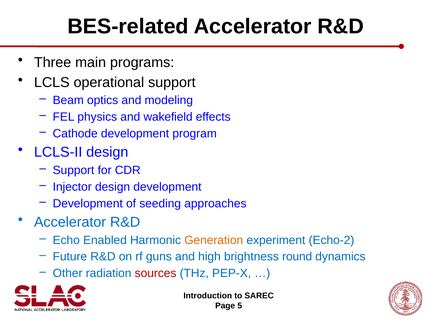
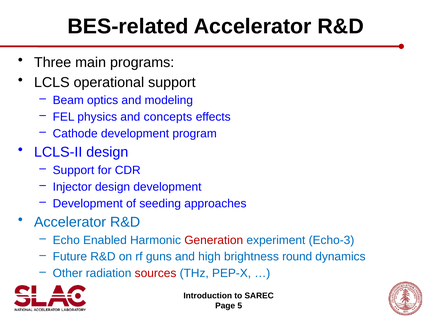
wakefield: wakefield -> concepts
Generation colour: orange -> red
Echo-2: Echo-2 -> Echo-3
